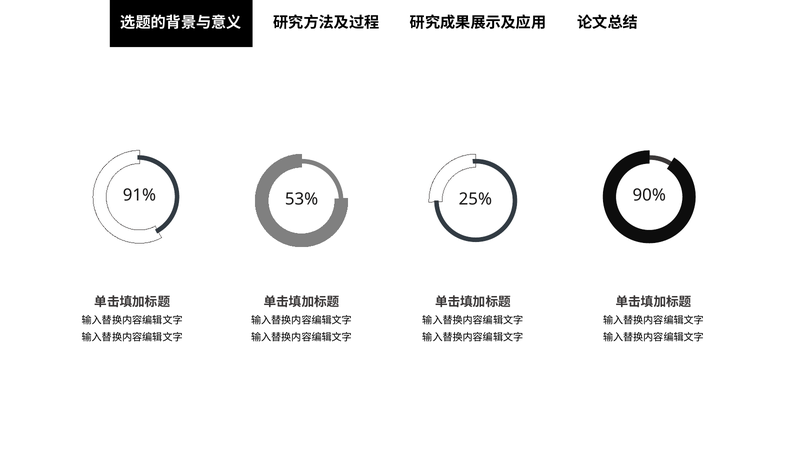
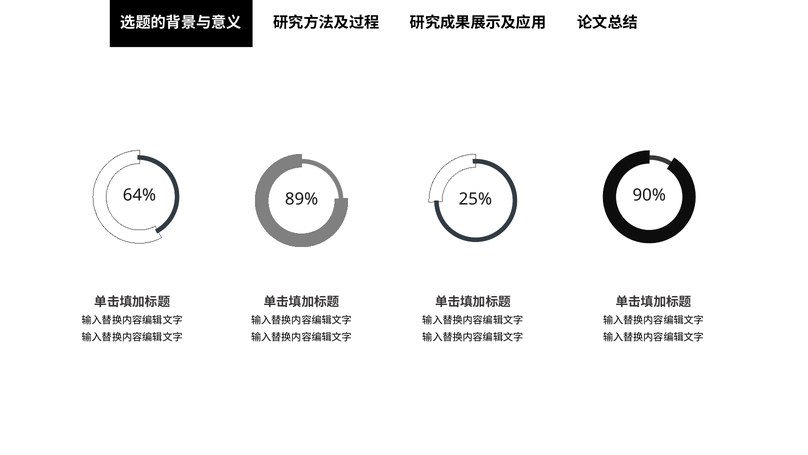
91%: 91% -> 64%
53%: 53% -> 89%
